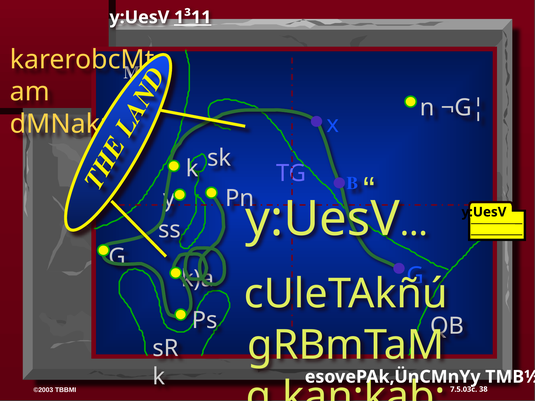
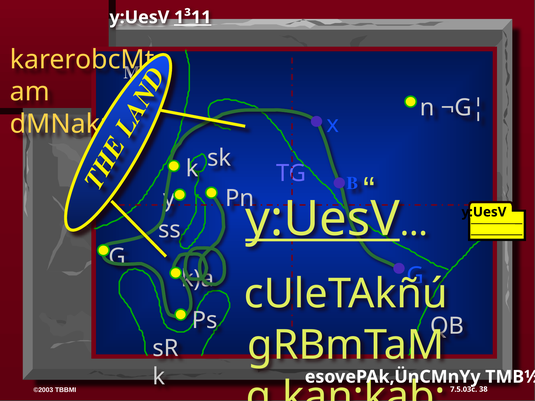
y:UesV at (323, 219) underline: none -> present
